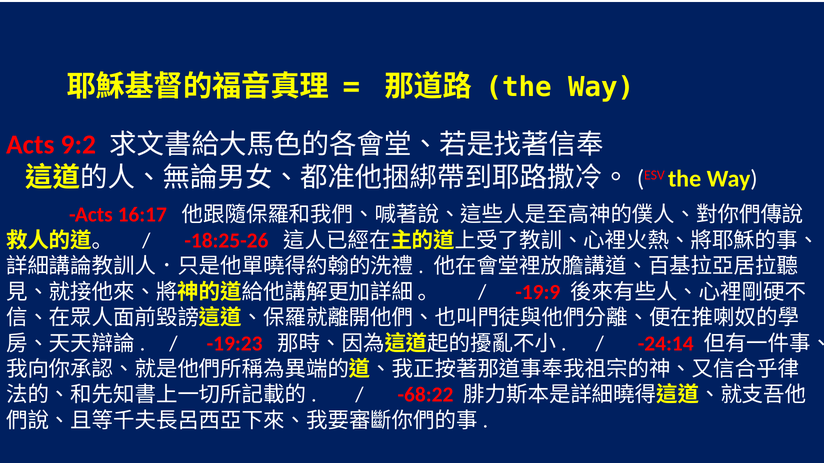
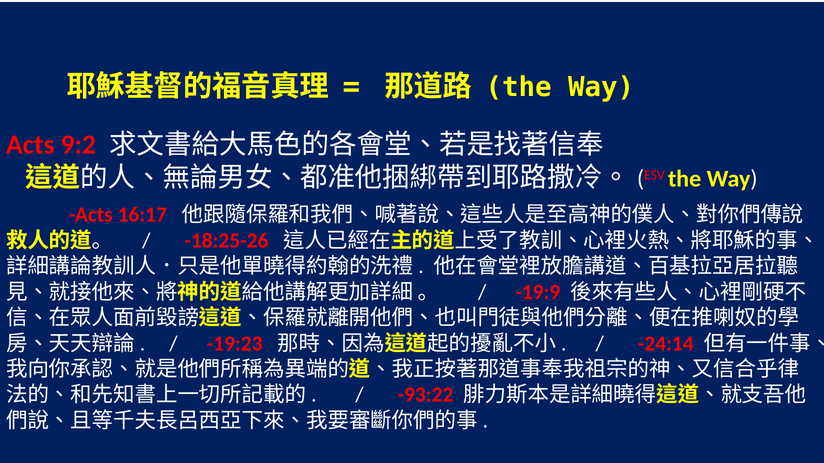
-68:22: -68:22 -> -93:22
